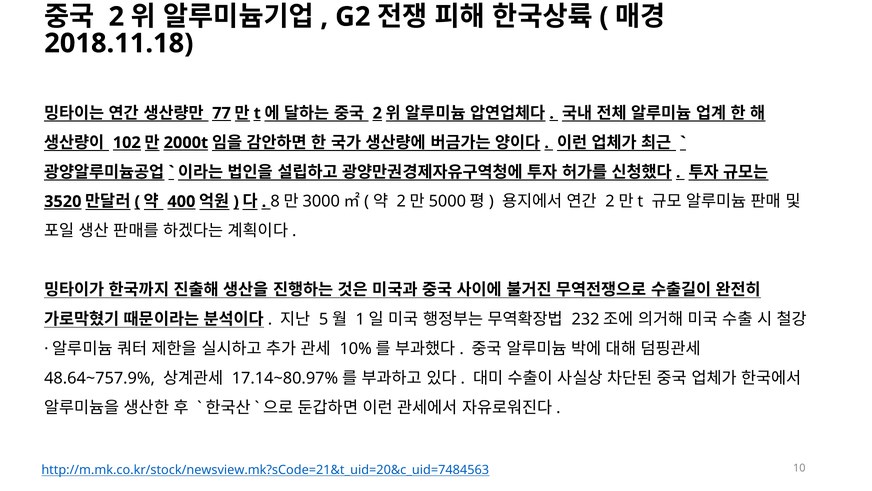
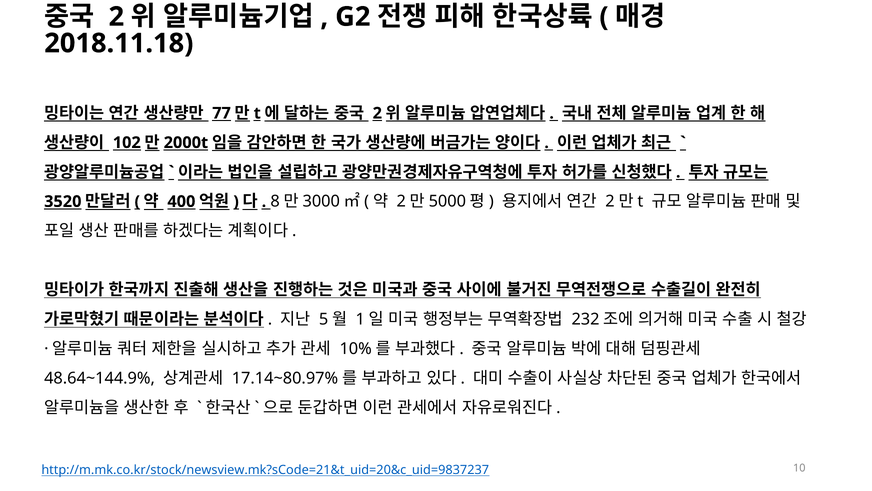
48.64~757.9%: 48.64~757.9% -> 48.64~144.9%
http://m.mk.co.kr/stock/newsview.mk?sCode=21&t_uid=20&c_uid=7484563: http://m.mk.co.kr/stock/newsview.mk?sCode=21&t_uid=20&c_uid=7484563 -> http://m.mk.co.kr/stock/newsview.mk?sCode=21&t_uid=20&c_uid=9837237
